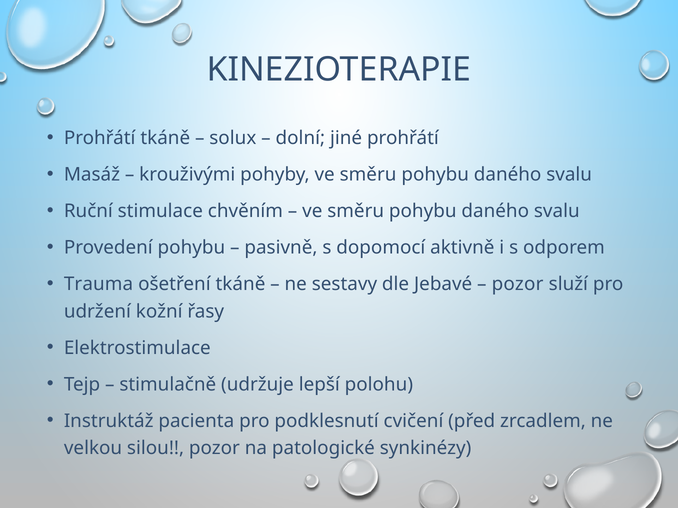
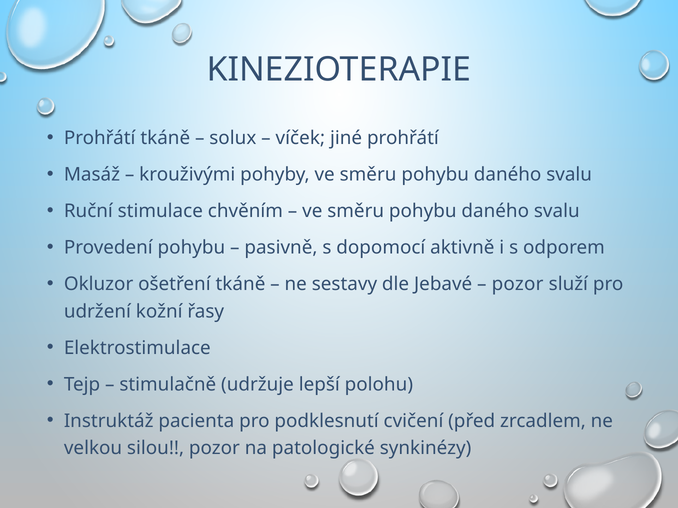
dolní: dolní -> víček
Trauma: Trauma -> Okluzor
